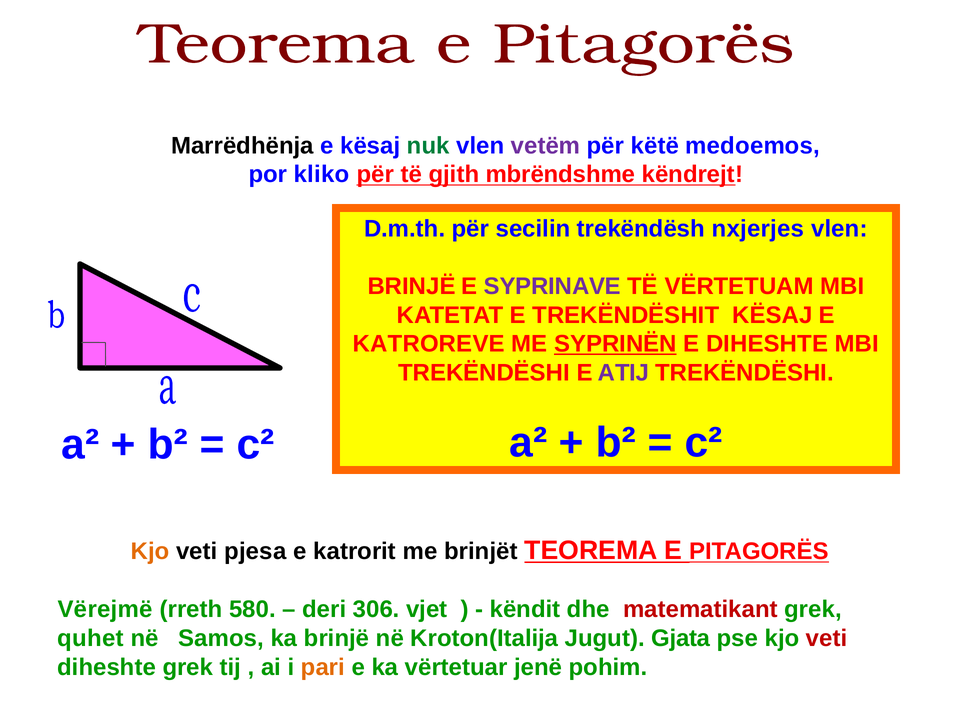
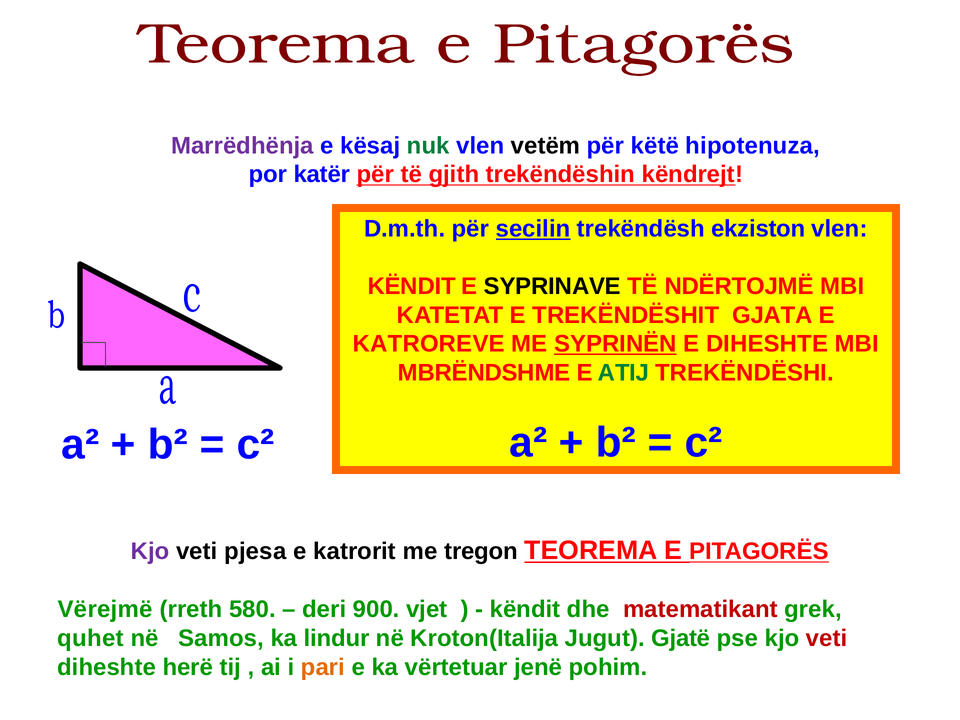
Marrëdhënja colour: black -> purple
vetëm colour: purple -> black
medoemos: medoemos -> hipotenuza
kliko: kliko -> katër
mbrëndshme: mbrëndshme -> trekëndëshin
secilin underline: none -> present
nxjerjes: nxjerjes -> ekziston
BRINJË at (412, 286): BRINJË -> KËNDIT
SYPRINAVE colour: purple -> black
VËRTETUAM: VËRTETUAM -> NDËRTOJMË
TREKËNDËSHIT KËSAJ: KËSAJ -> GJATA
TREKËNDËSHI at (484, 373): TREKËNDËSHI -> MBRËNDSHME
ATIJ colour: purple -> green
Kjo at (150, 551) colour: orange -> purple
brinjët: brinjët -> tregon
306: 306 -> 900
ka brinjë: brinjë -> lindur
Gjata: Gjata -> Gjatë
diheshte grek: grek -> herë
